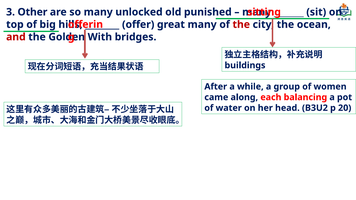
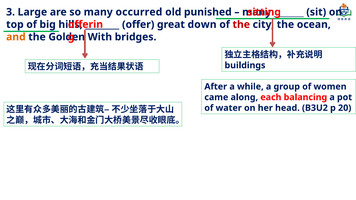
Other: Other -> Large
unlocked: unlocked -> occurred
great many: many -> down
and colour: red -> orange
